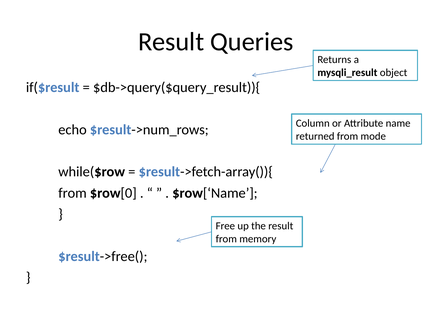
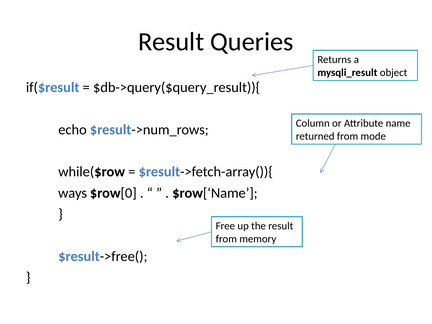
from at (73, 193): from -> ways
